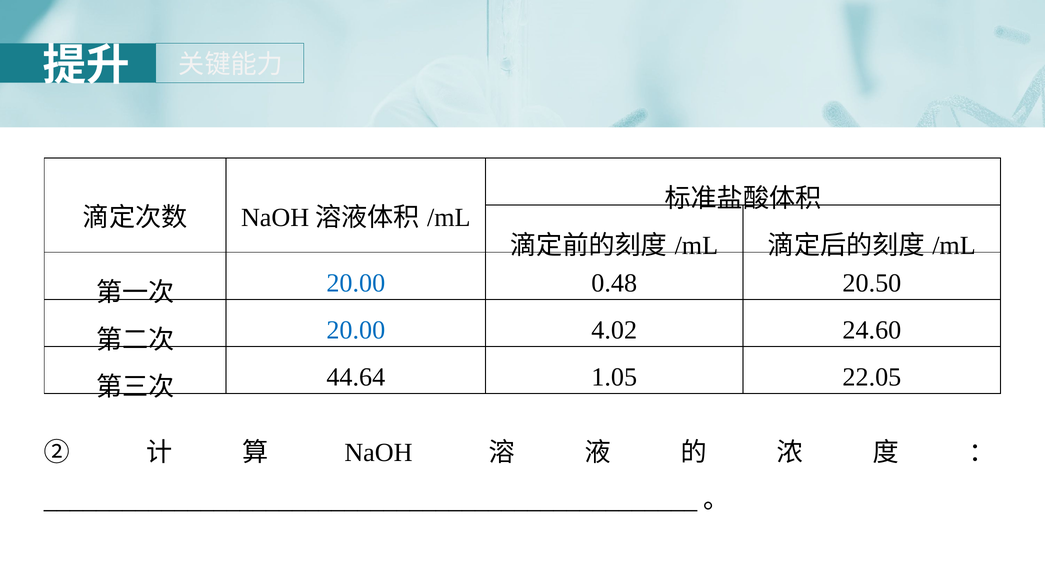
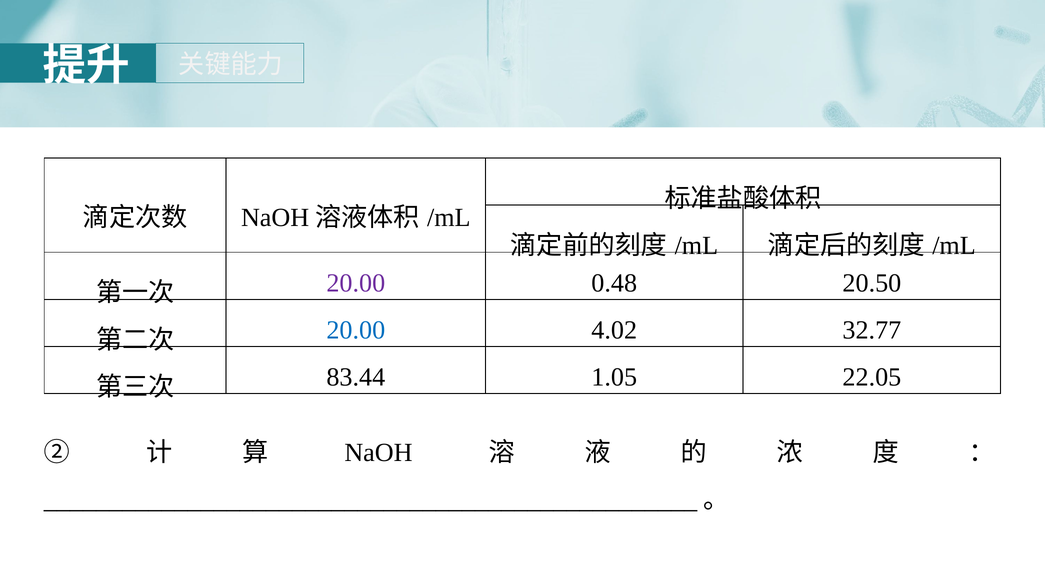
20.00 at (356, 283) colour: blue -> purple
24.60: 24.60 -> 32.77
44.64: 44.64 -> 83.44
